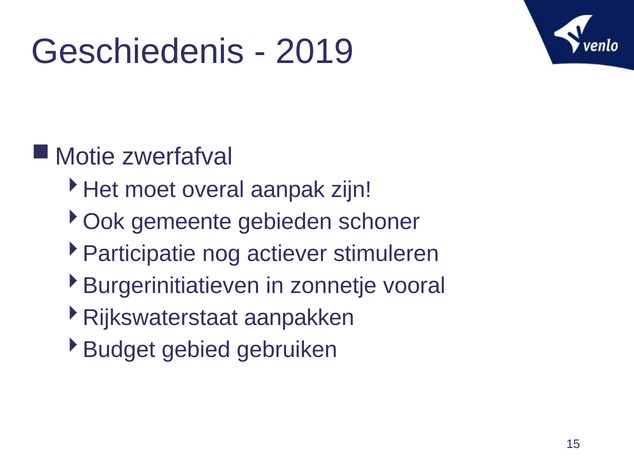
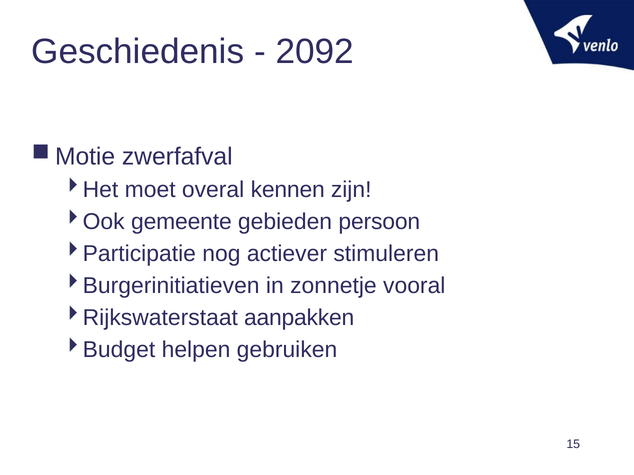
2019: 2019 -> 2092
aanpak: aanpak -> kennen
schoner: schoner -> persoon
gebied: gebied -> helpen
